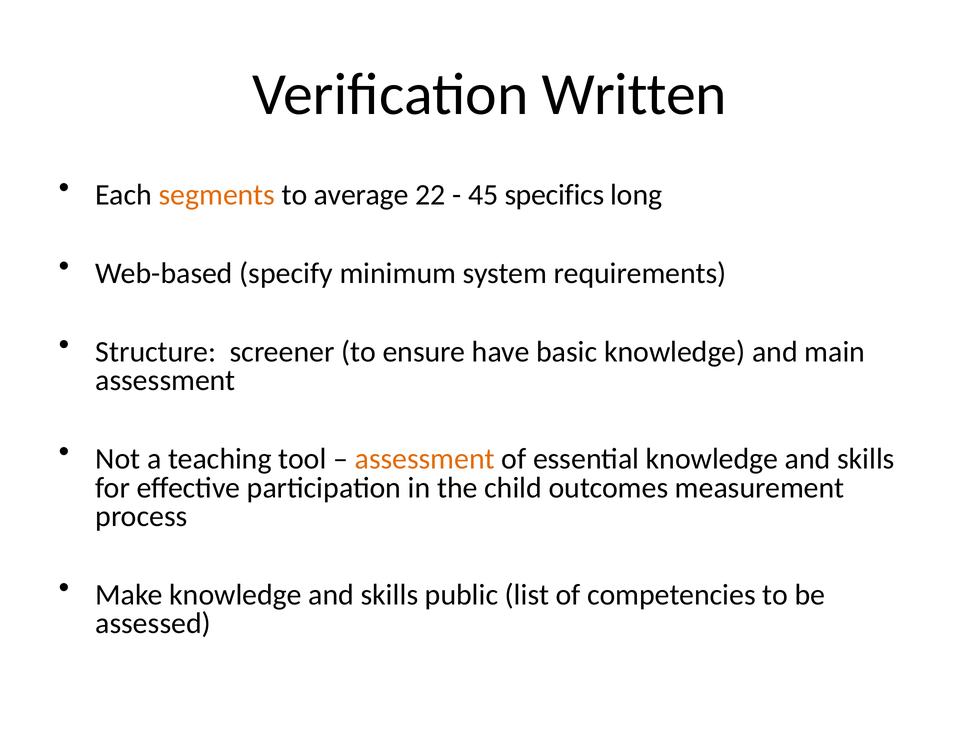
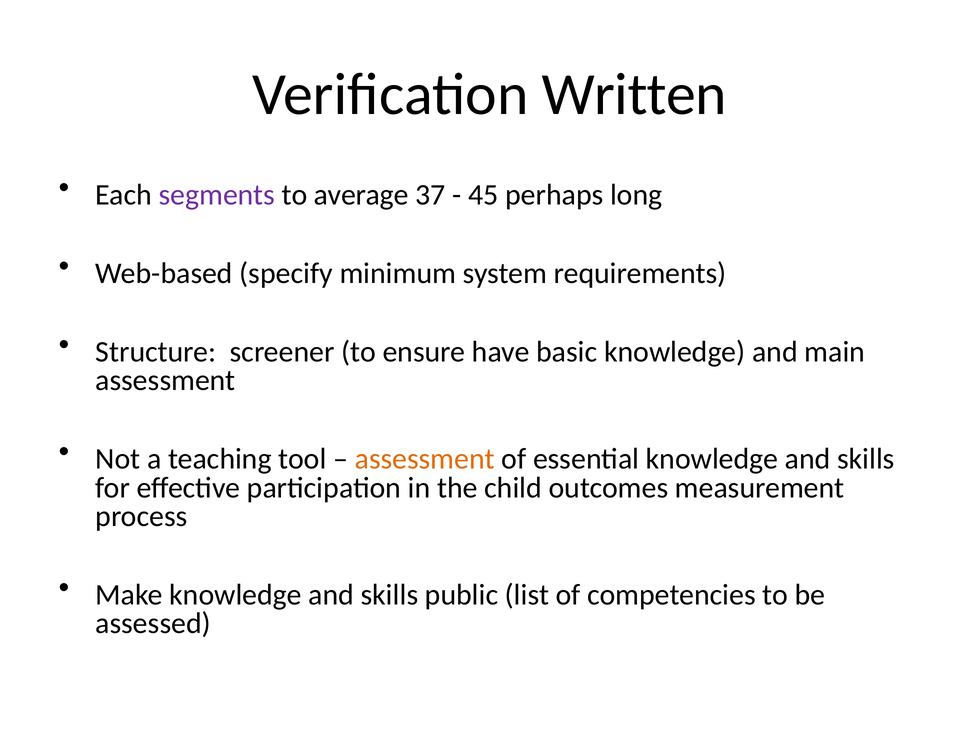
segments colour: orange -> purple
22: 22 -> 37
specifics: specifics -> perhaps
